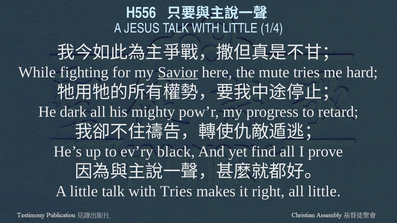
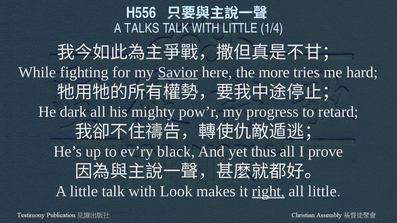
JESUS: JESUS -> TALKS
mute: mute -> more
find: find -> thus
with Tries: Tries -> Look
right underline: none -> present
